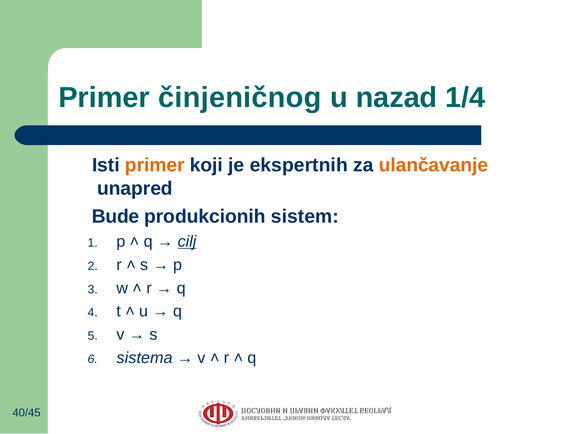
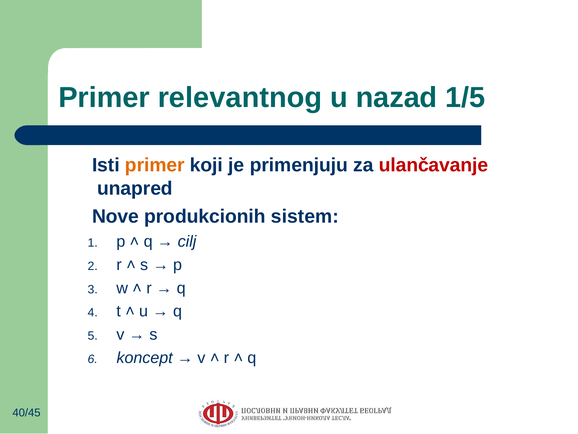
činjeničnog: činjeničnog -> relevantnog
1/4: 1/4 -> 1/5
ekspertnih: ekspertnih -> primenjuju
ulančavanje colour: orange -> red
Bude: Bude -> Nove
cilj underline: present -> none
sistema: sistema -> koncept
